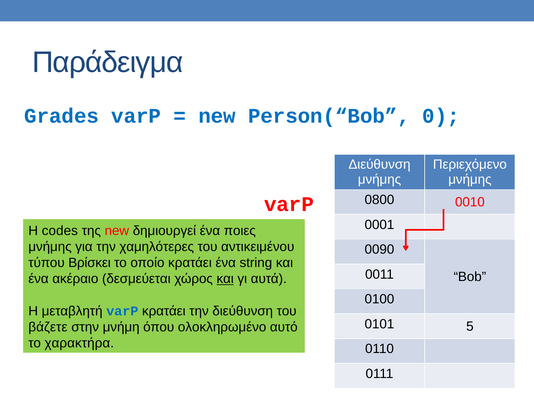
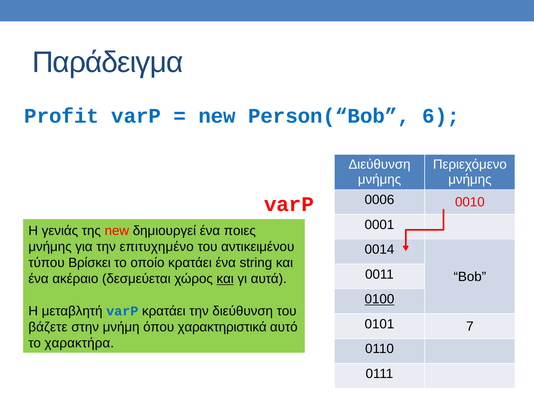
Grades: Grades -> Profit
0: 0 -> 6
0800: 0800 -> 0006
codes: codes -> γενιάς
χαμηλότερες: χαμηλότερες -> επιτυχημένο
0090: 0090 -> 0014
0100 underline: none -> present
5: 5 -> 7
ολοκληρωμένο: ολοκληρωμένο -> χαρακτηριστικά
